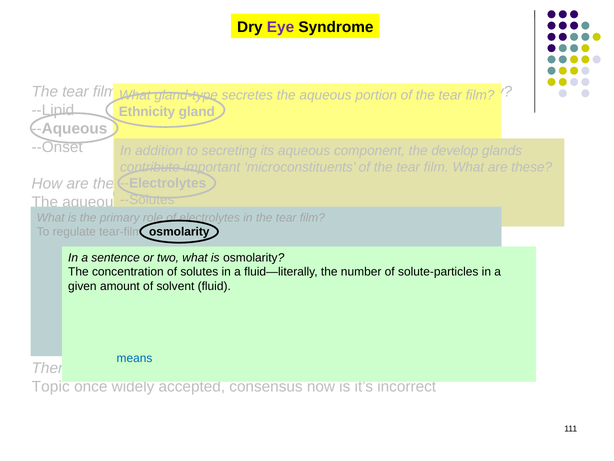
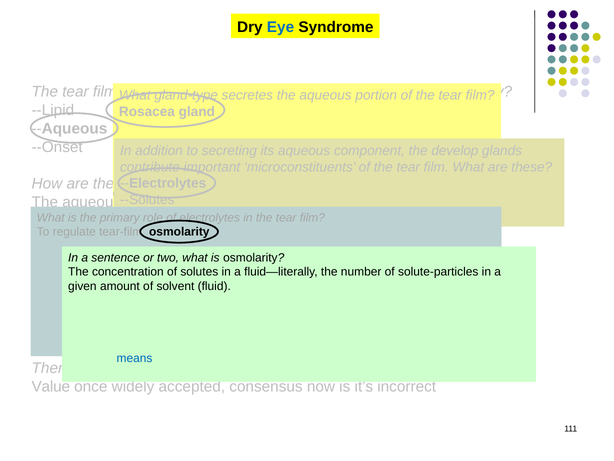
Eye colour: purple -> blue
Ethnicity: Ethnicity -> Rosacea
Topic: Topic -> Value
